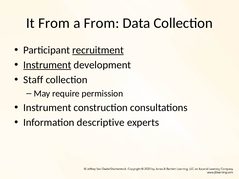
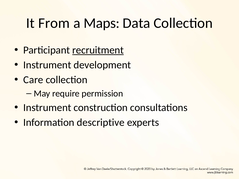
a From: From -> Maps
Instrument at (47, 65) underline: present -> none
Staff: Staff -> Care
